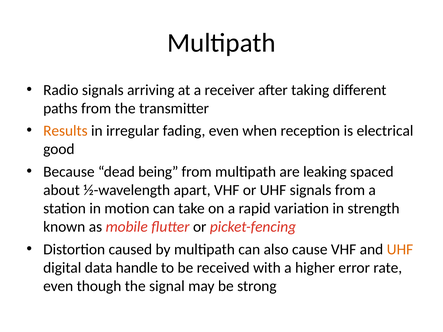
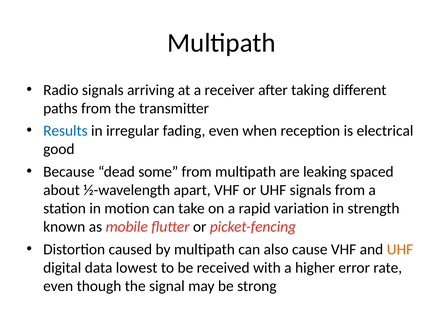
Results colour: orange -> blue
being: being -> some
handle: handle -> lowest
